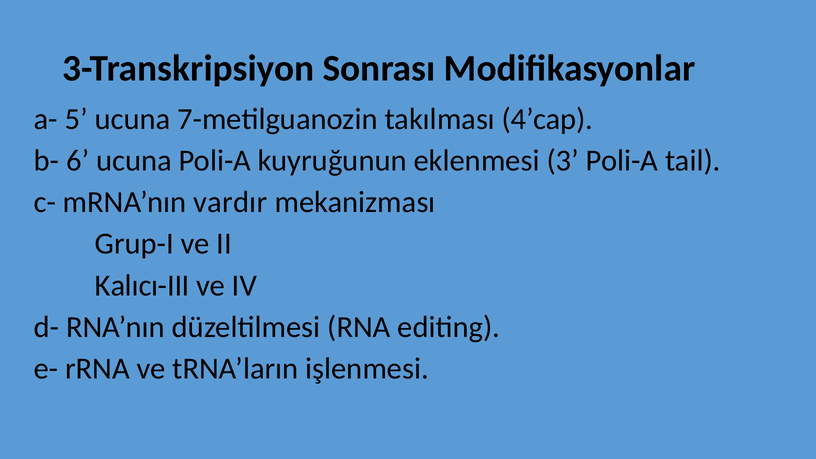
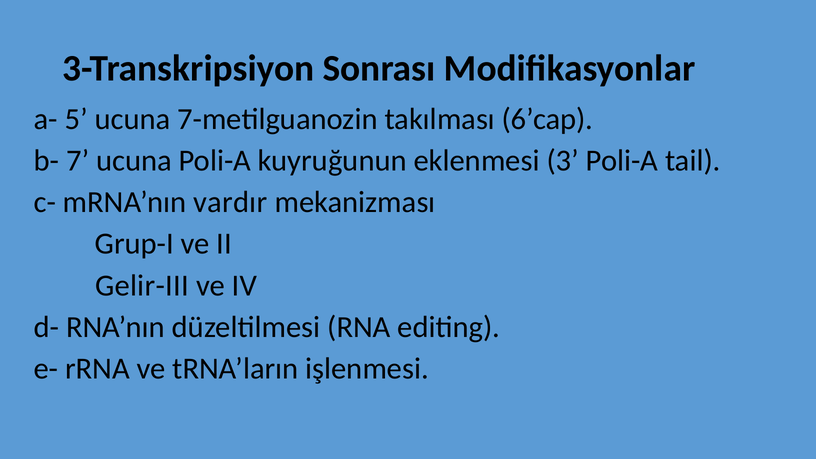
4’cap: 4’cap -> 6’cap
6: 6 -> 7
Kalıcı-III: Kalıcı-III -> Gelir-III
